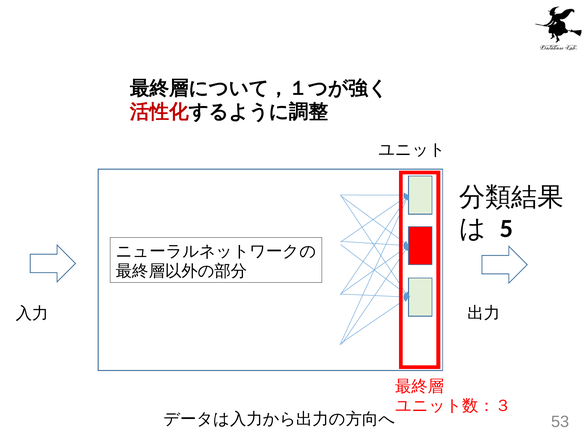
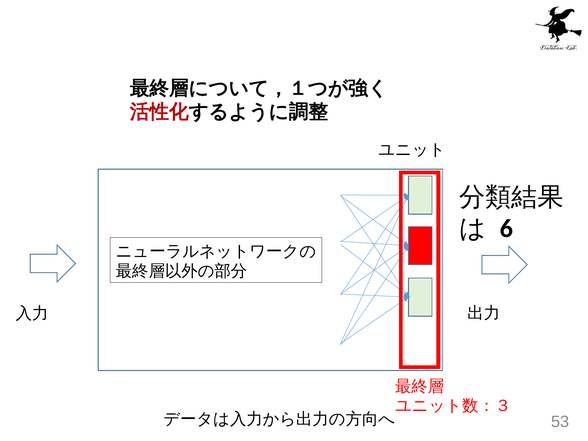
5: 5 -> 6
